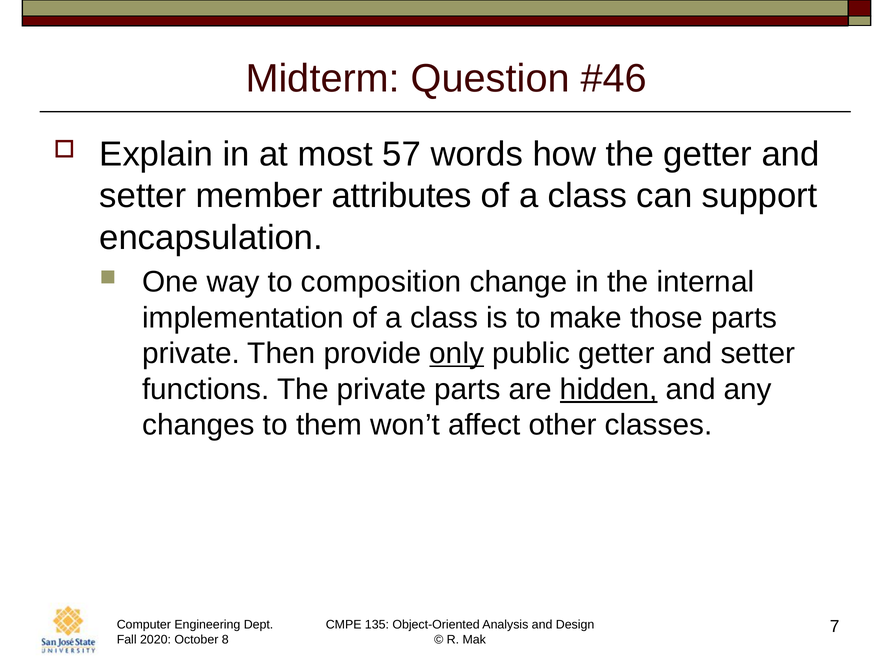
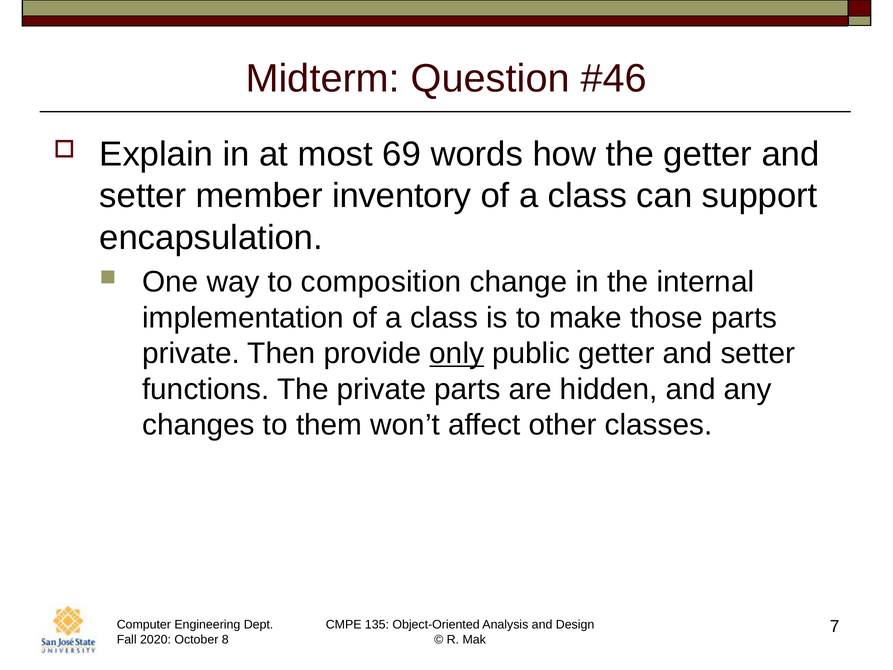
57: 57 -> 69
attributes: attributes -> inventory
hidden underline: present -> none
